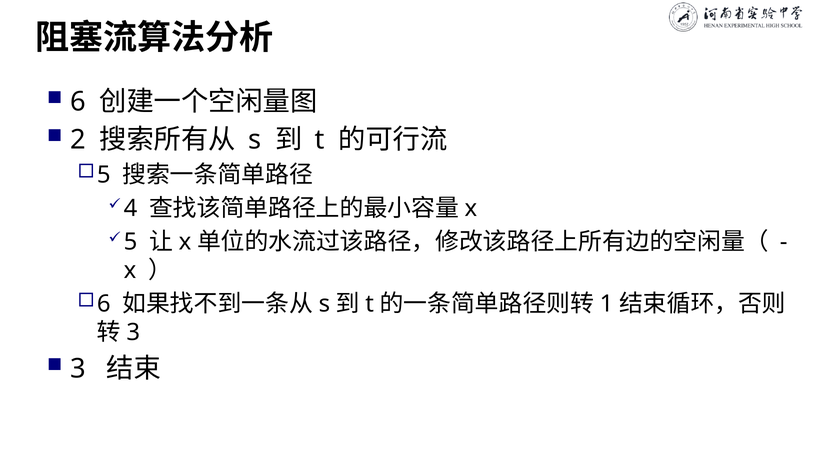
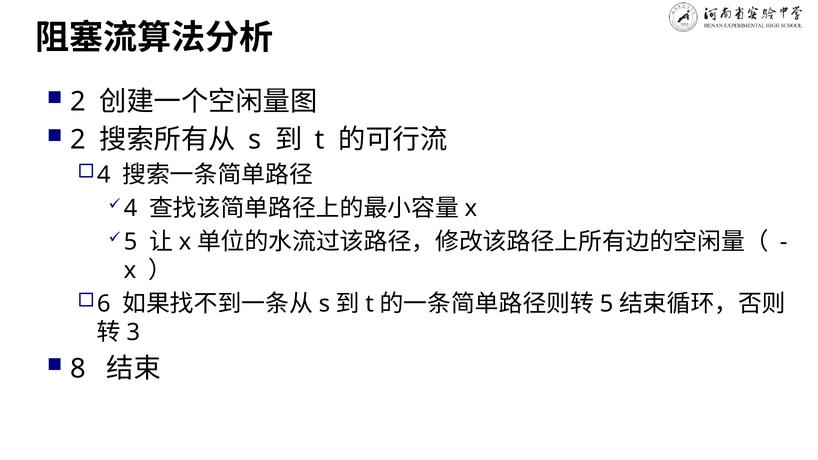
6 at (78, 102): 6 -> 2
5 at (104, 175): 5 -> 4
1 at (607, 304): 1 -> 5
3 at (78, 369): 3 -> 8
